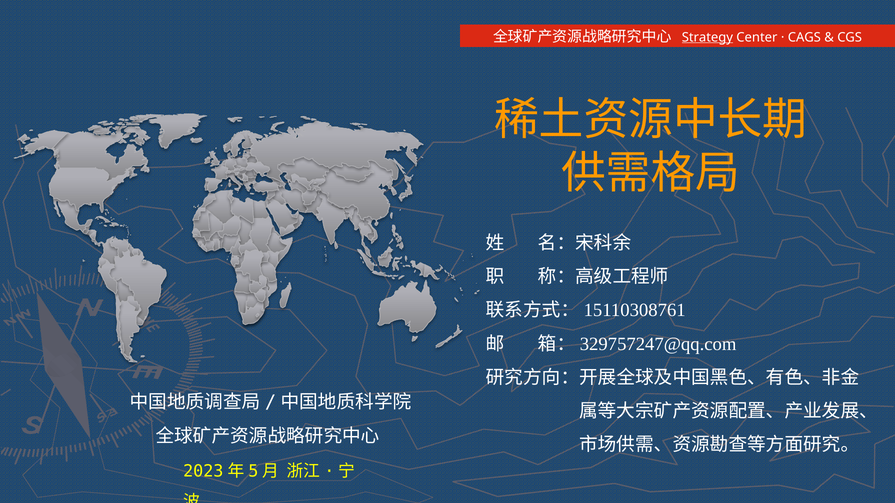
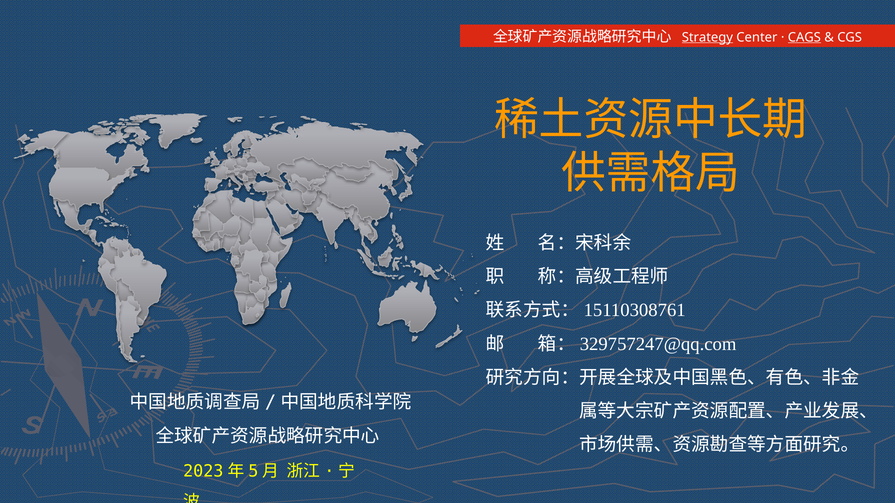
CAGS underline: none -> present
